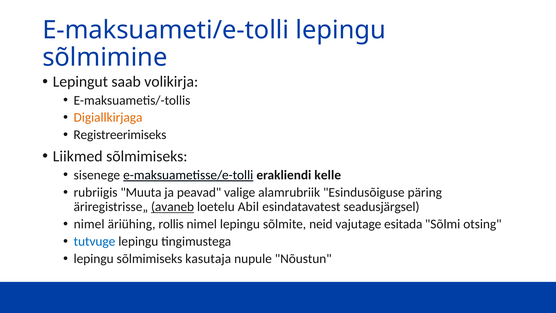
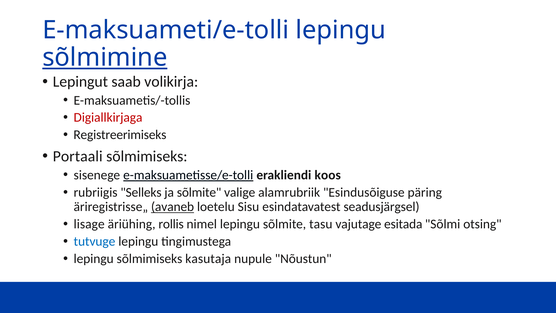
sõlmimine underline: none -> present
Digiallkirjaga colour: orange -> red
Liikmed: Liikmed -> Portaali
kelle: kelle -> koos
Muuta: Muuta -> Selleks
ja peavad: peavad -> sõlmite
Abil: Abil -> Sisu
nimel at (89, 224): nimel -> lisage
neid: neid -> tasu
